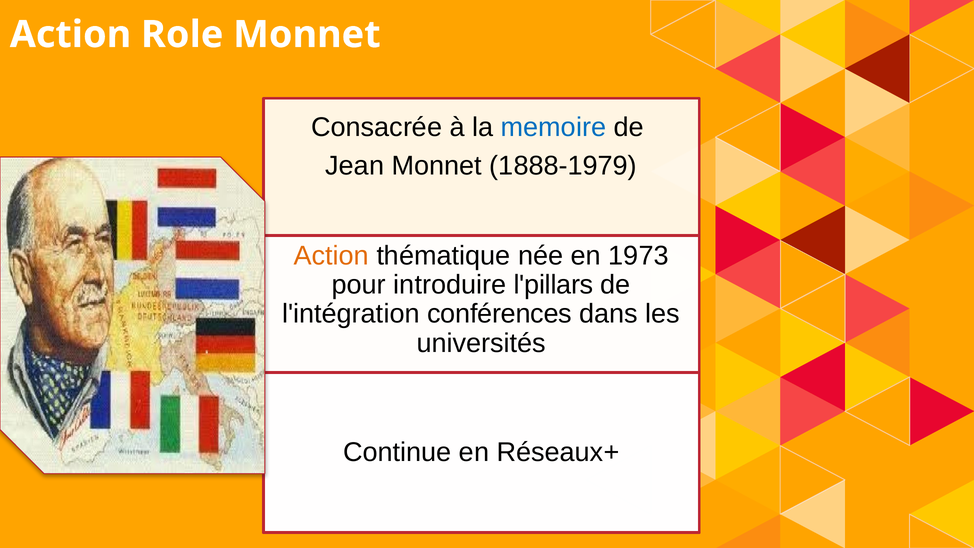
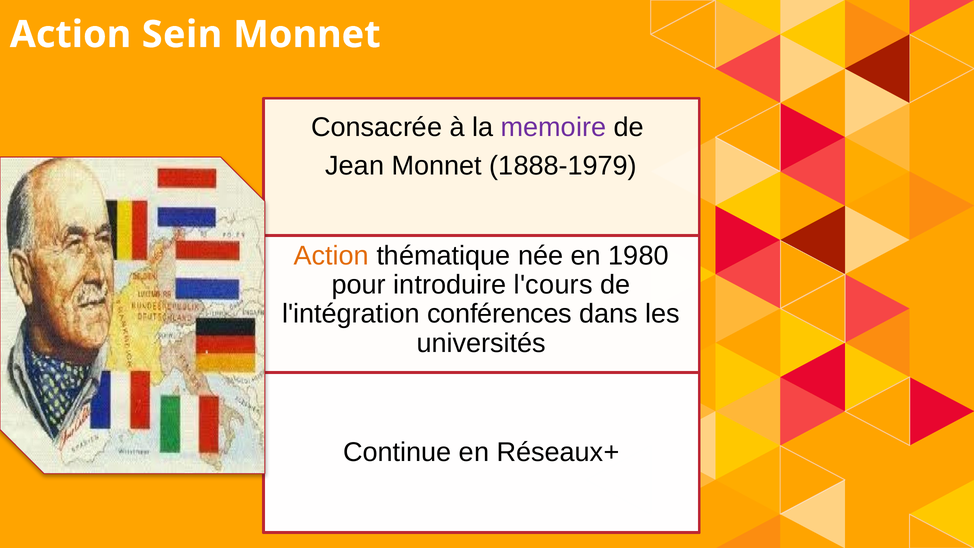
Role: Role -> Sein
memoire colour: blue -> purple
1973: 1973 -> 1980
l'pillars: l'pillars -> l'cours
